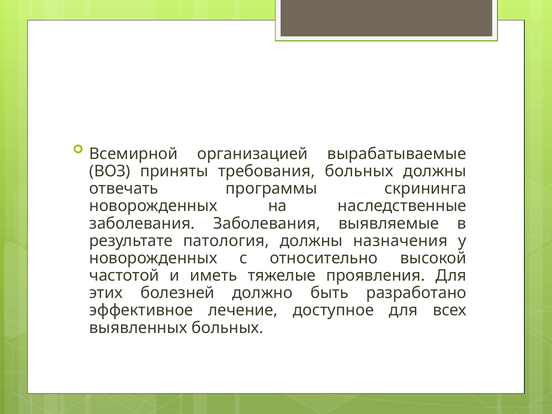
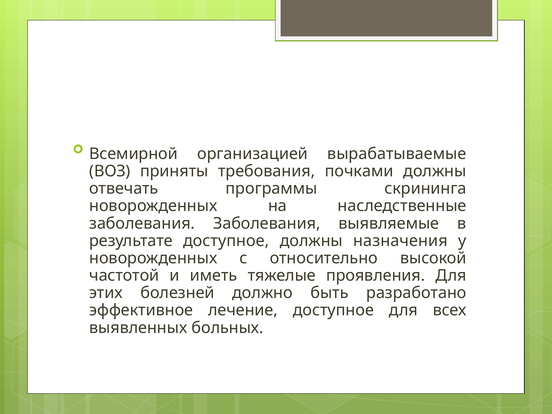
требования больных: больных -> почками
результате патология: патология -> доступное
